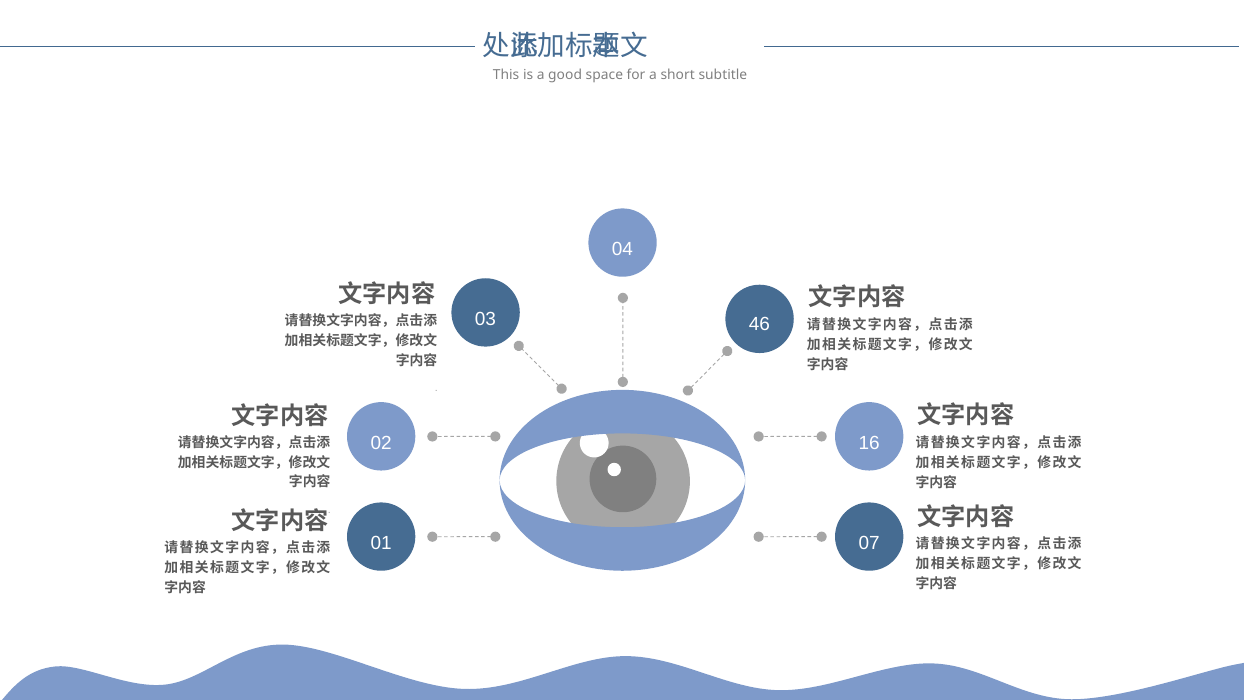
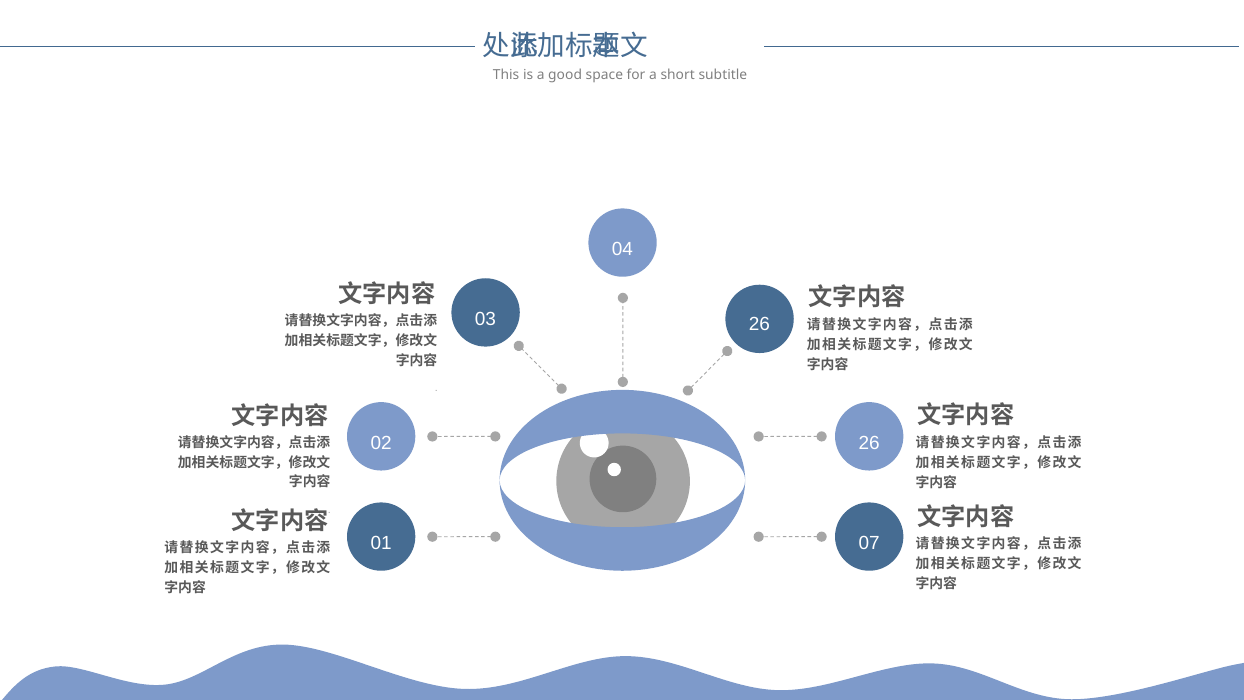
03 46: 46 -> 26
02 16: 16 -> 26
